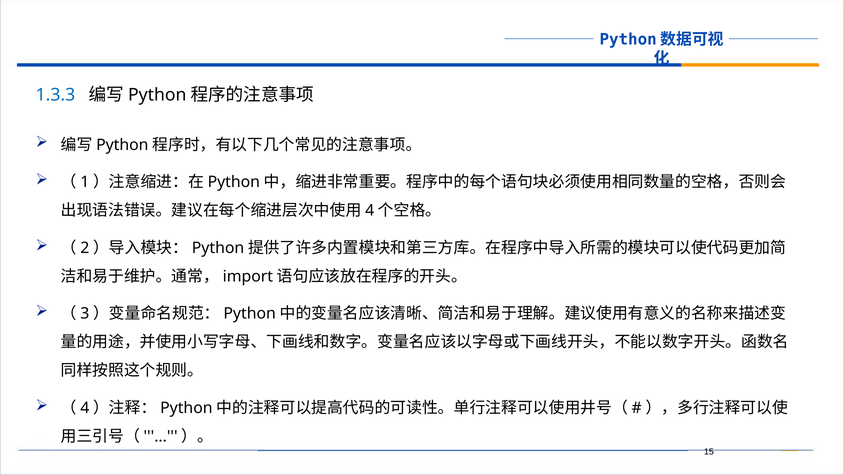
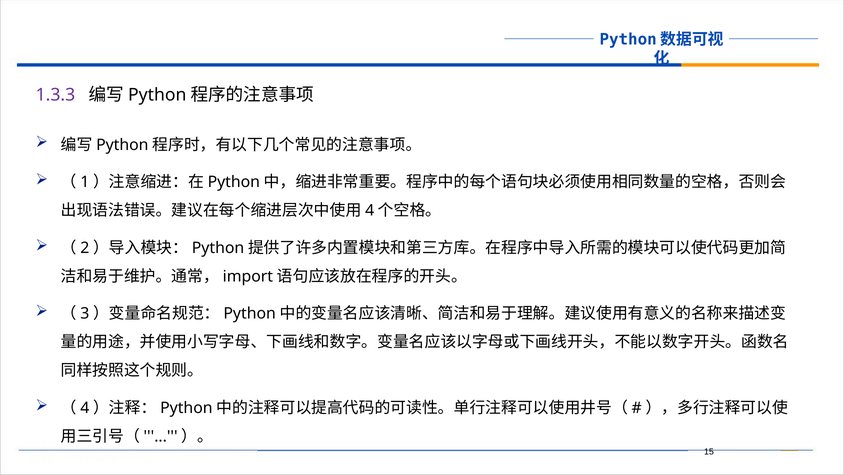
1.3.3 colour: blue -> purple
